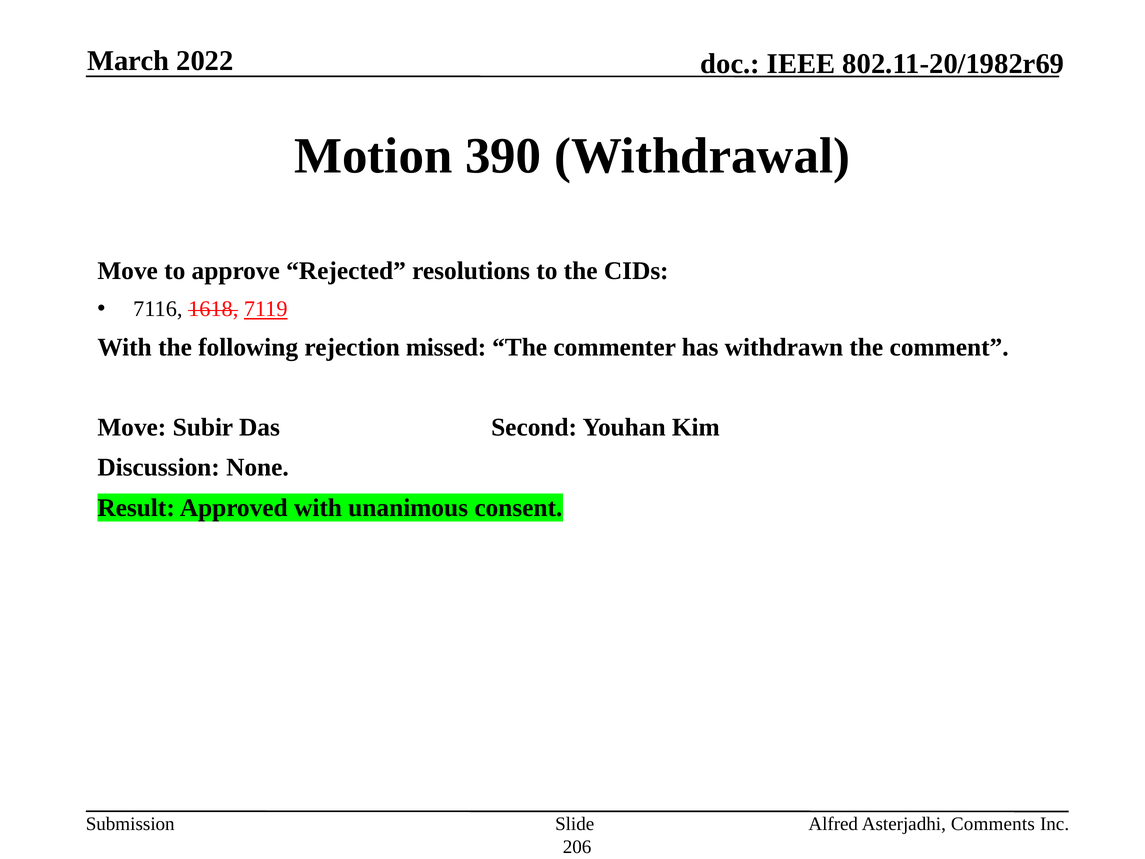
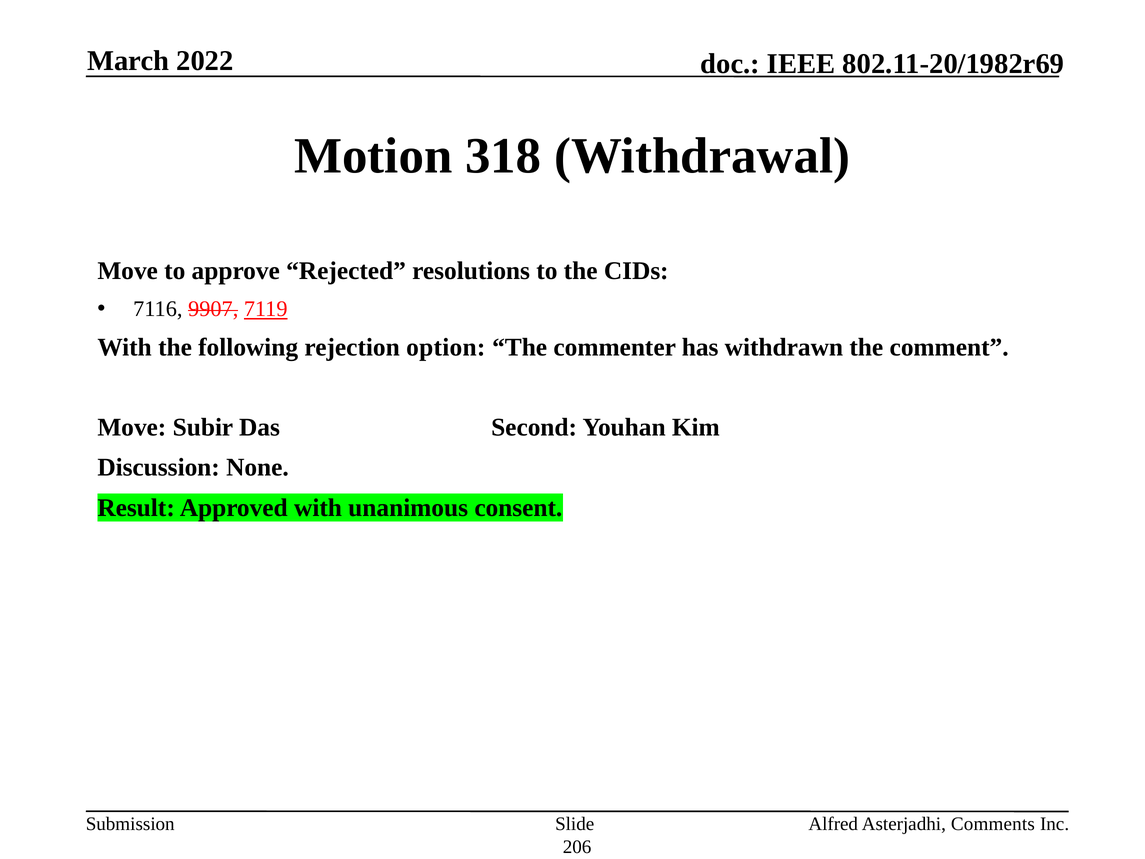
390: 390 -> 318
1618: 1618 -> 9907
missed: missed -> option
